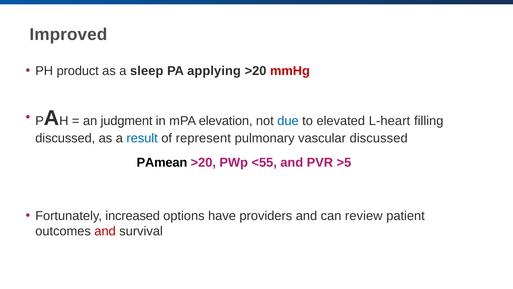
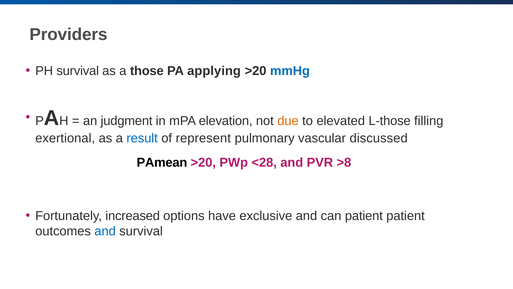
Improved: Improved -> Providers
PH product: product -> survival
sleep: sleep -> those
mmHg colour: red -> blue
due colour: blue -> orange
L-heart: L-heart -> L-those
discussed at (65, 138): discussed -> exertional
<55: <55 -> <28
>5: >5 -> >8
providers: providers -> exclusive
can review: review -> patient
and at (105, 231) colour: red -> blue
